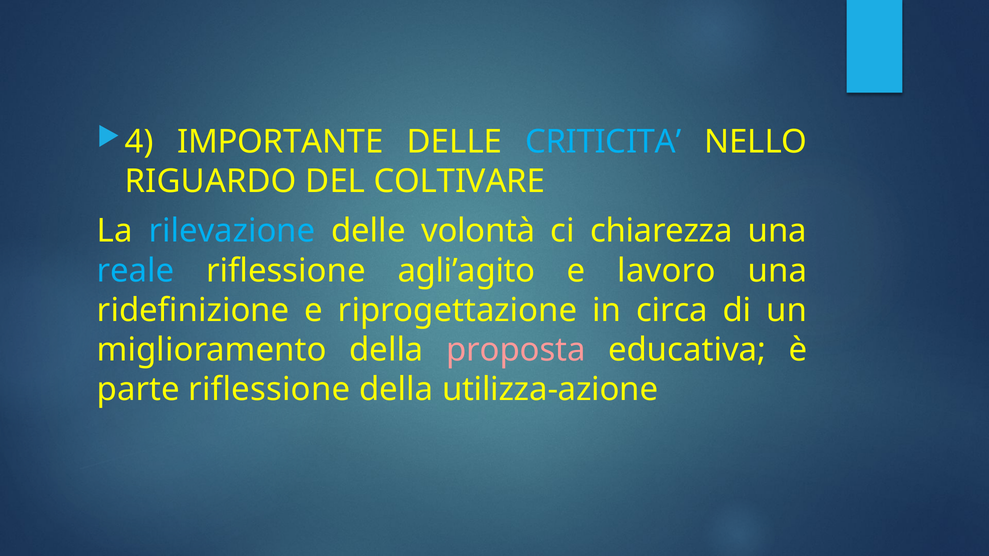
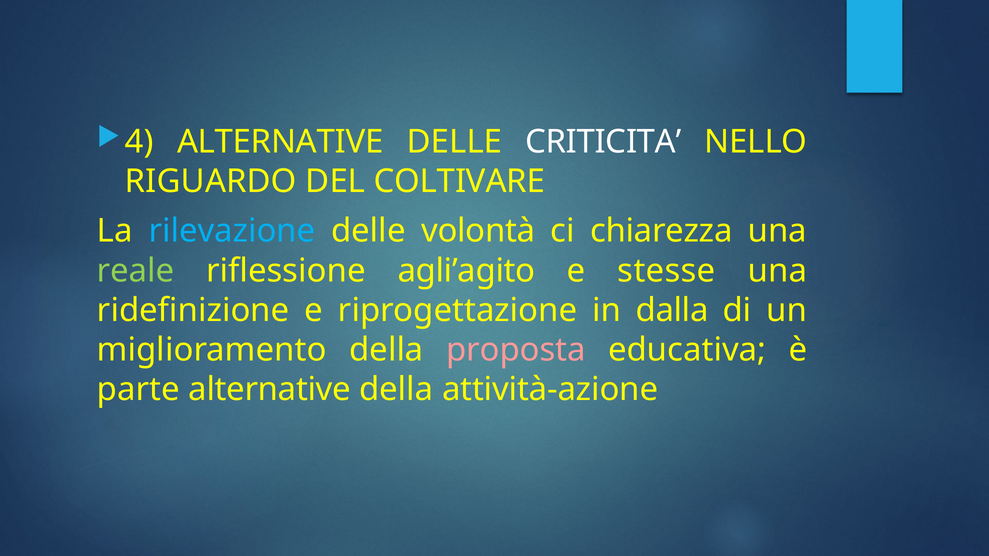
4 IMPORTANTE: IMPORTANTE -> ALTERNATIVE
CRITICITA colour: light blue -> white
reale colour: light blue -> light green
lavoro: lavoro -> stesse
circa: circa -> dalla
parte riflessione: riflessione -> alternative
utilizza-azione: utilizza-azione -> attività-azione
